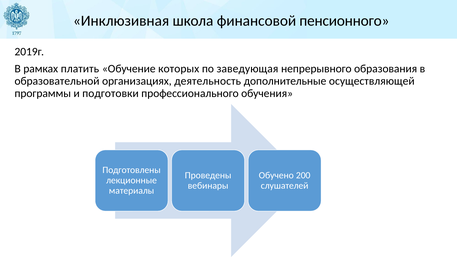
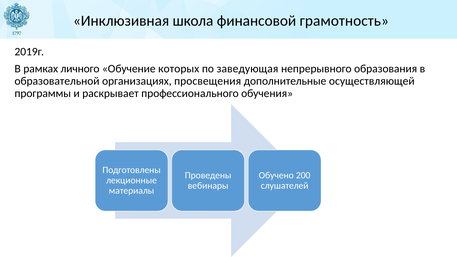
пенсионного: пенсионного -> грамотность
платить: платить -> личного
деятельность: деятельность -> просвещения
подготовки: подготовки -> раскрывает
